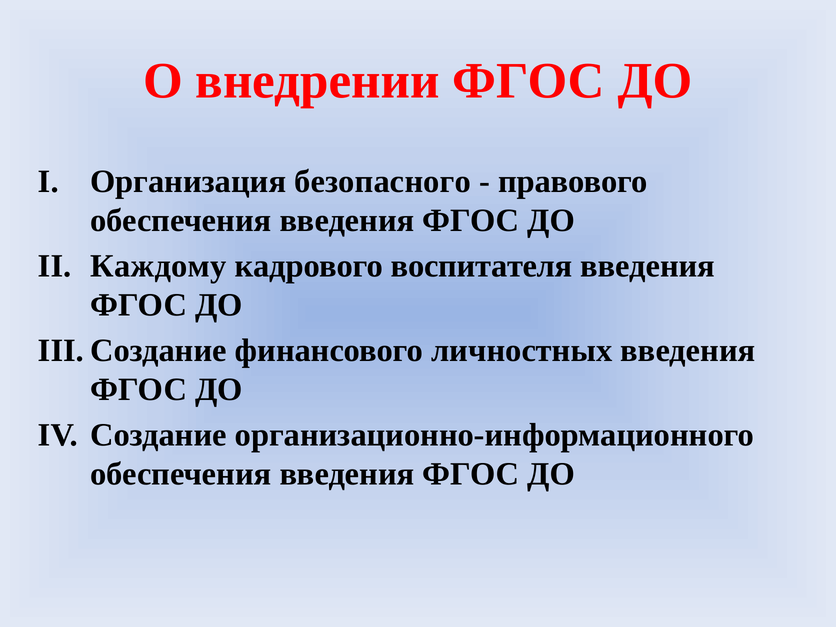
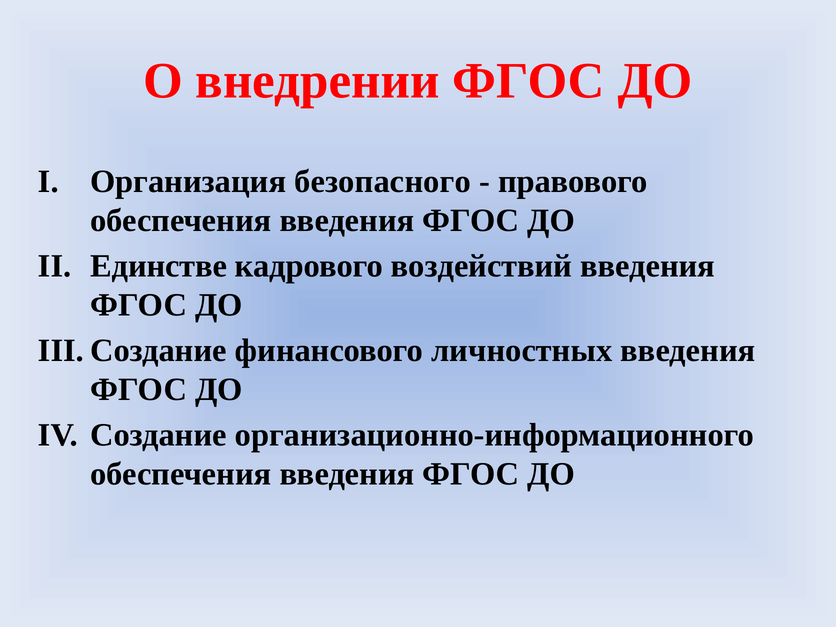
Каждому: Каждому -> Единстве
воспитателя: воспитателя -> воздействий
